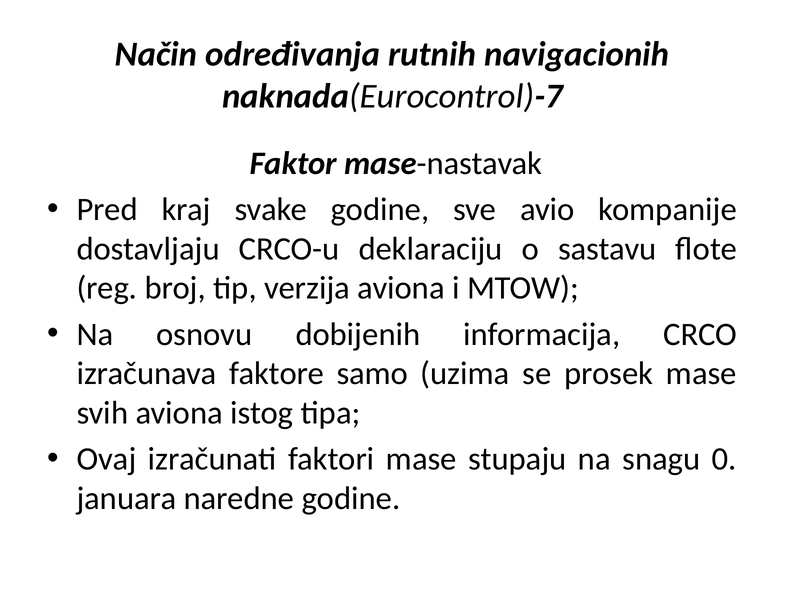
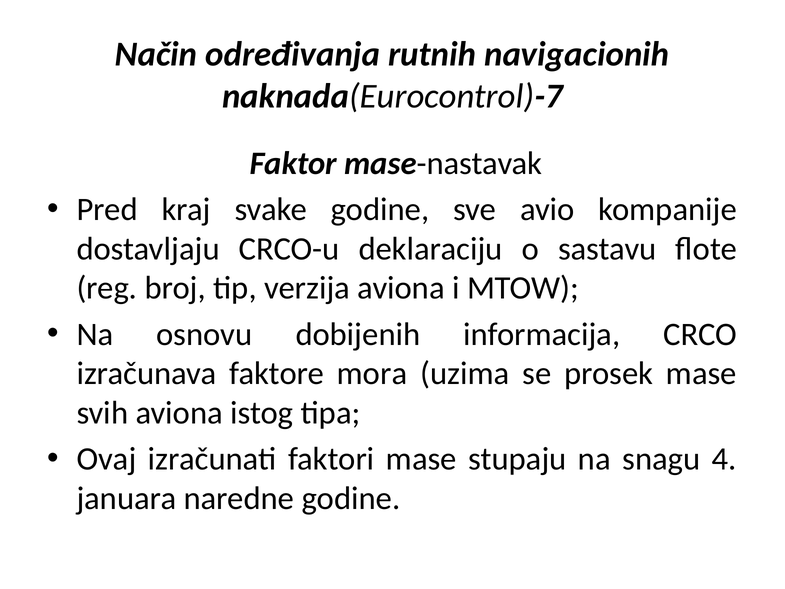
samo: samo -> mora
0: 0 -> 4
